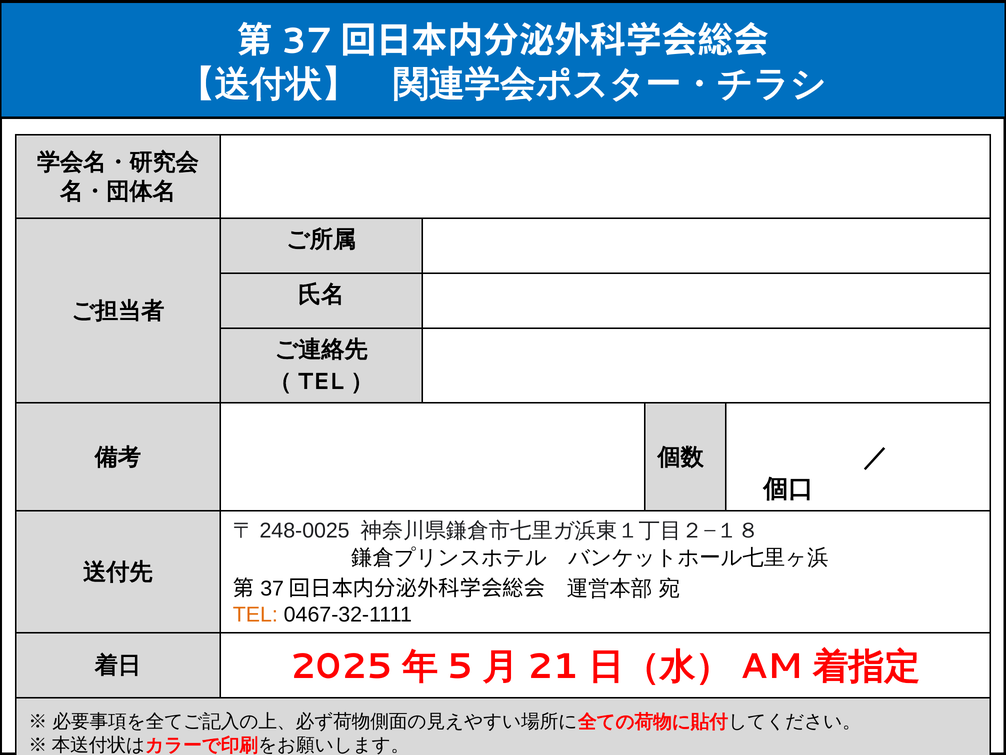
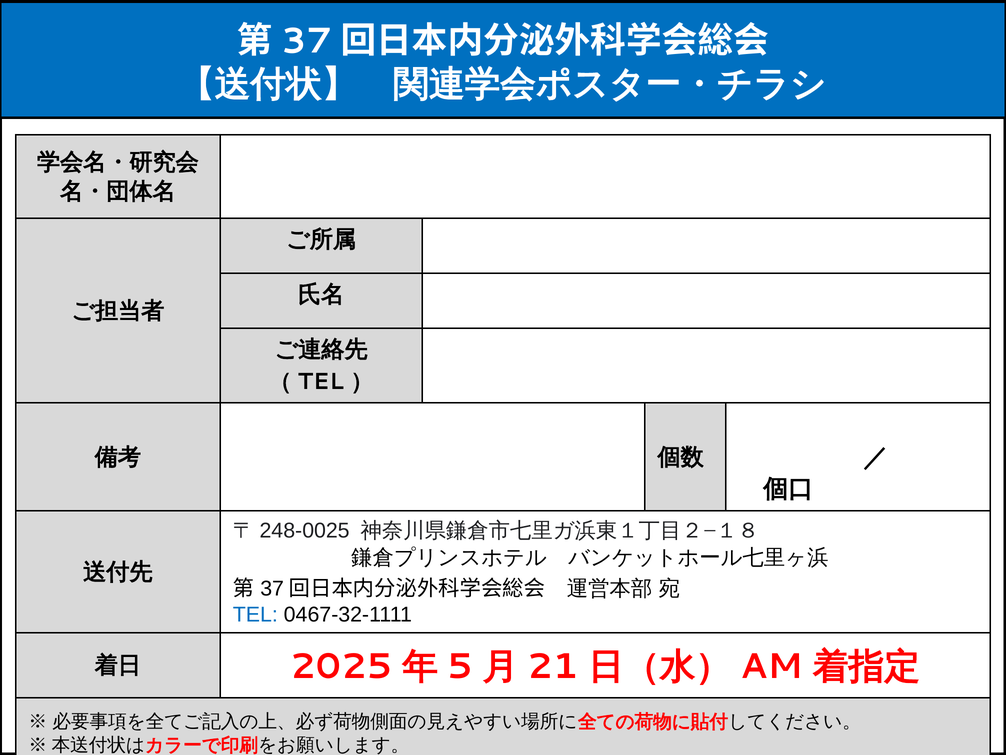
TEL colour: orange -> blue
